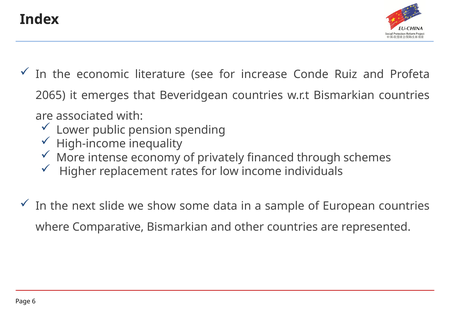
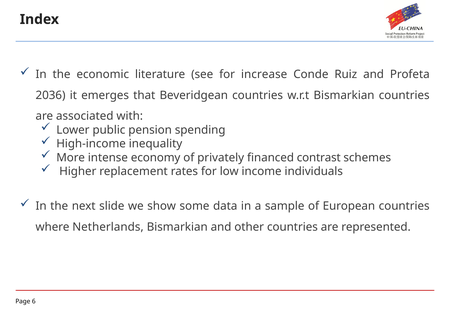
2065: 2065 -> 2036
through: through -> contrast
Comparative: Comparative -> Netherlands
